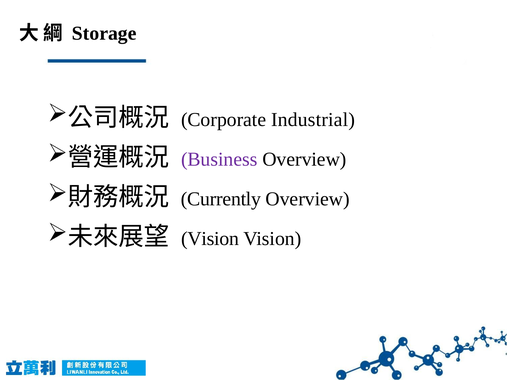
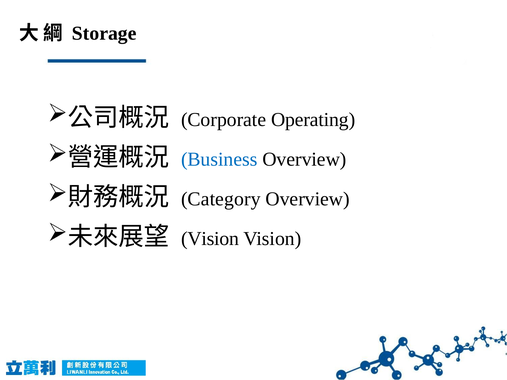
Industrial: Industrial -> Operating
Business colour: purple -> blue
Currently: Currently -> Category
